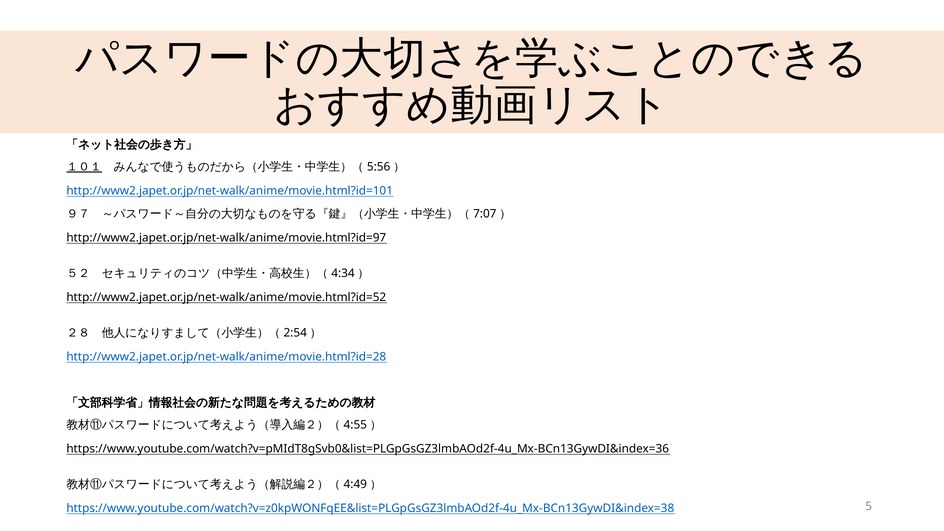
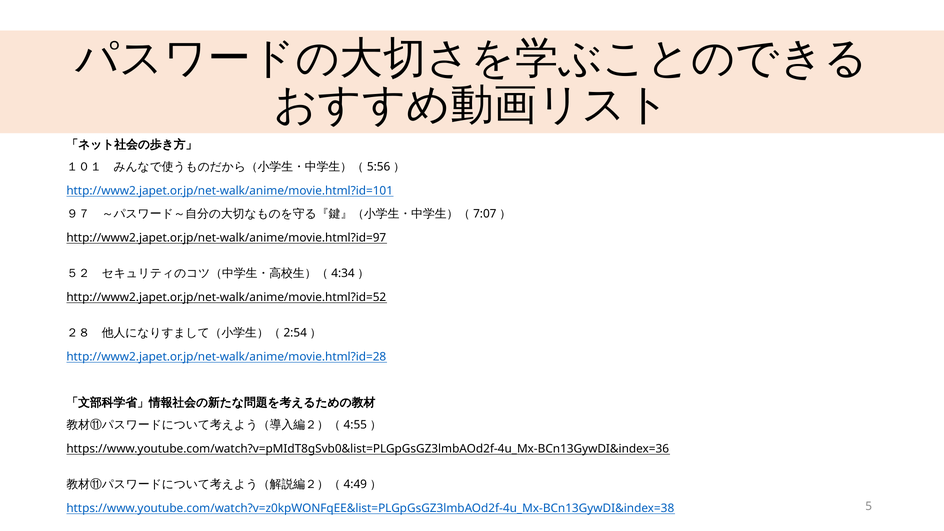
１０１ underline: present -> none
